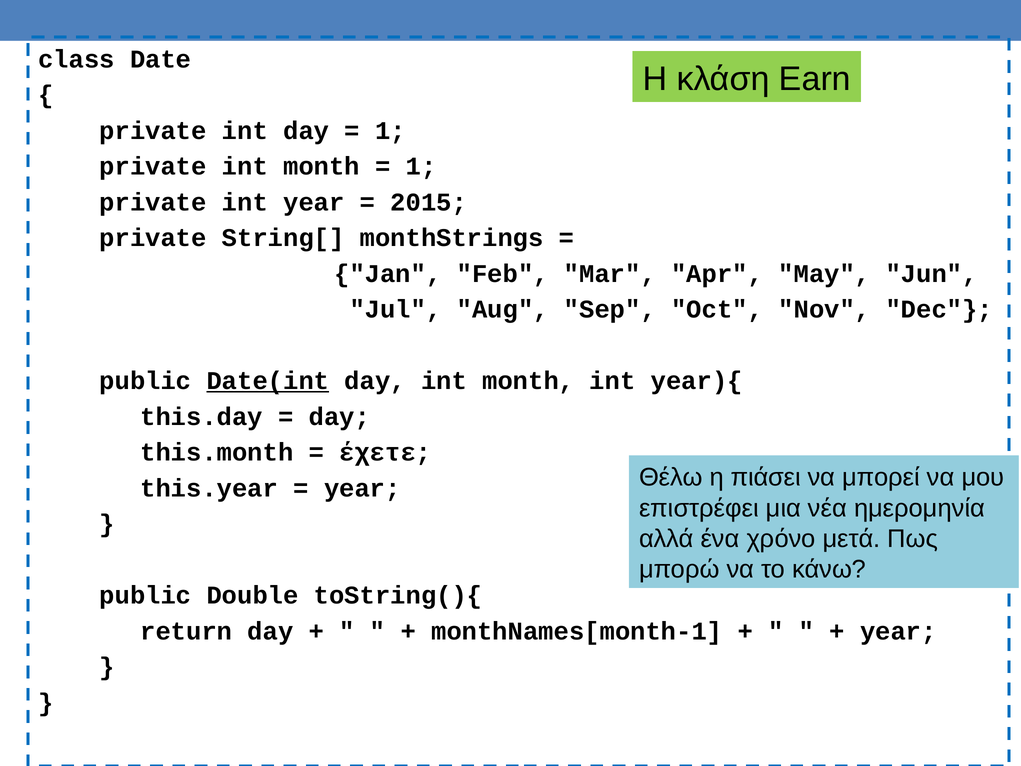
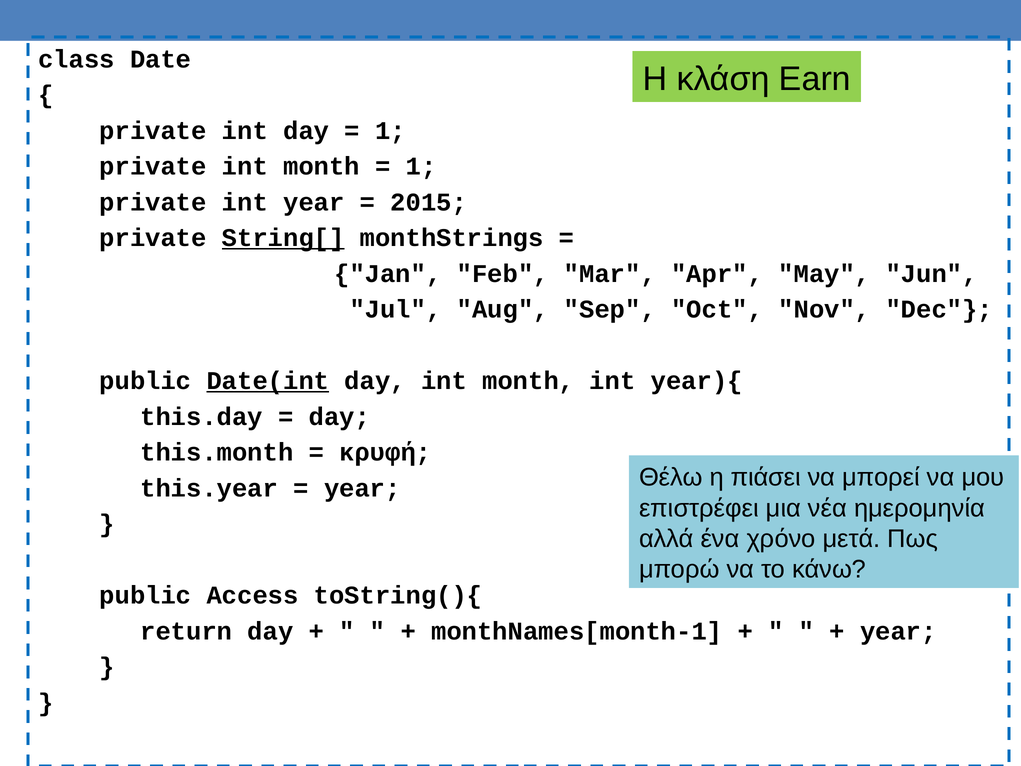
String[ underline: none -> present
έχετε: έχετε -> κρυφή
Double: Double -> Access
